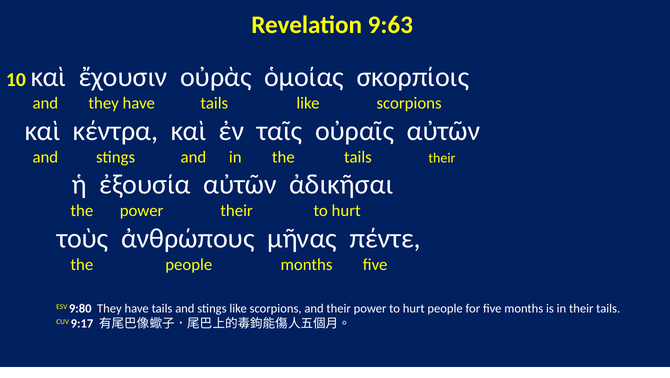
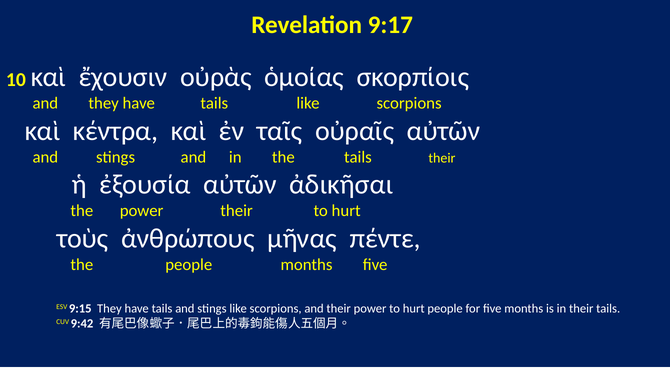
9:63: 9:63 -> 9:17
9:80: 9:80 -> 9:15
9:17: 9:17 -> 9:42
